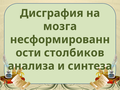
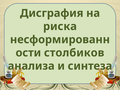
мозга: мозга -> риска
